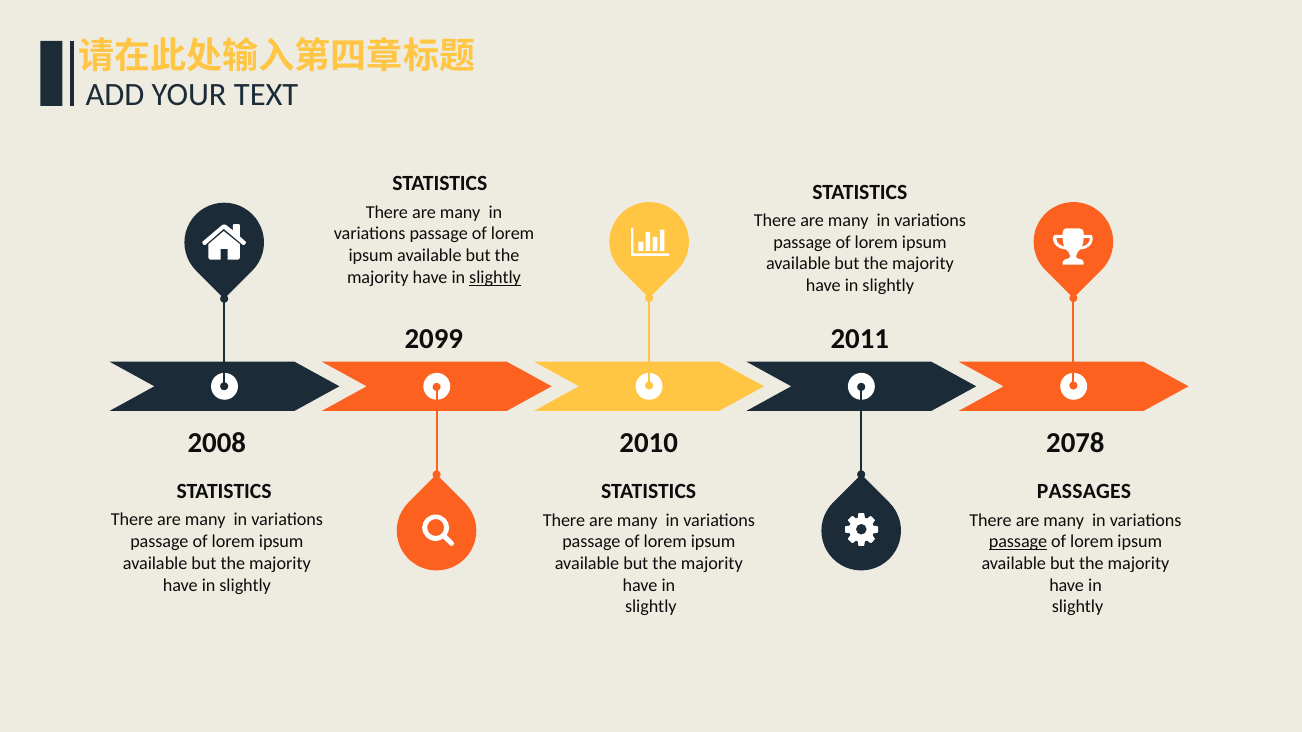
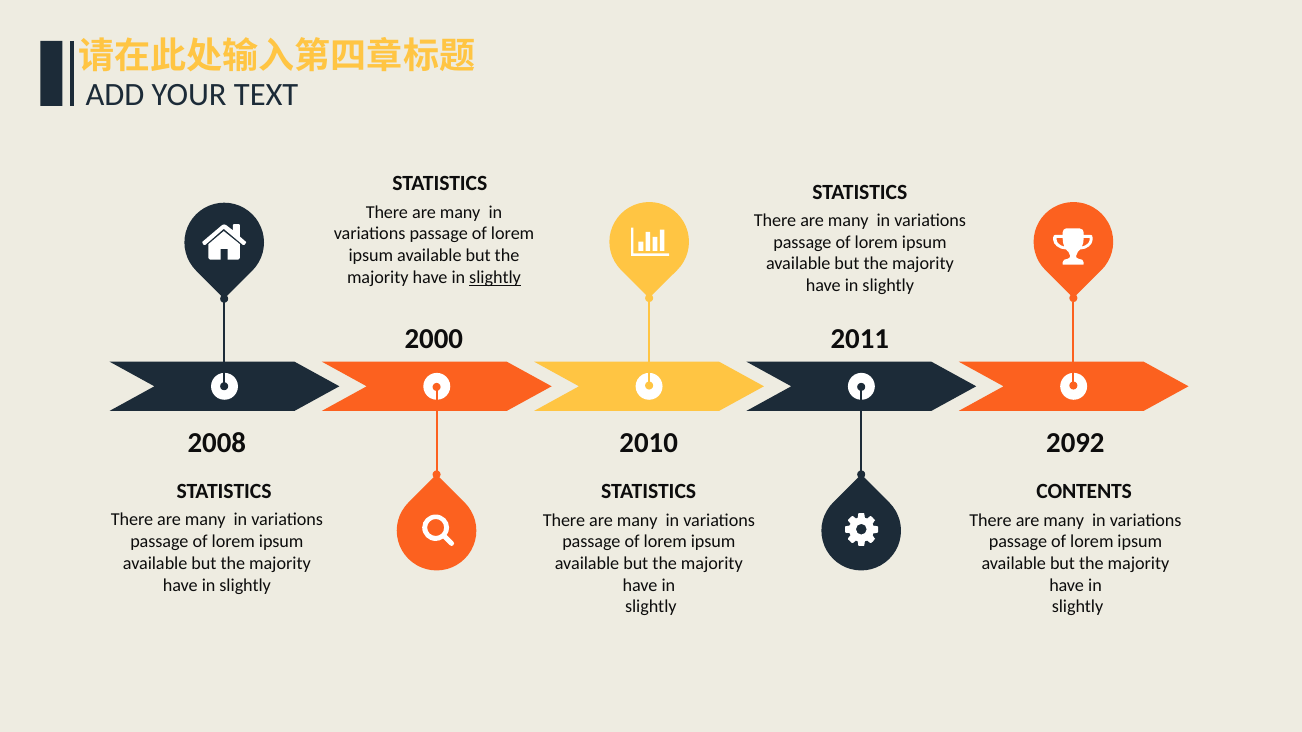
2099: 2099 -> 2000
2078: 2078 -> 2092
PASSAGES: PASSAGES -> CONTENTS
passage at (1018, 542) underline: present -> none
